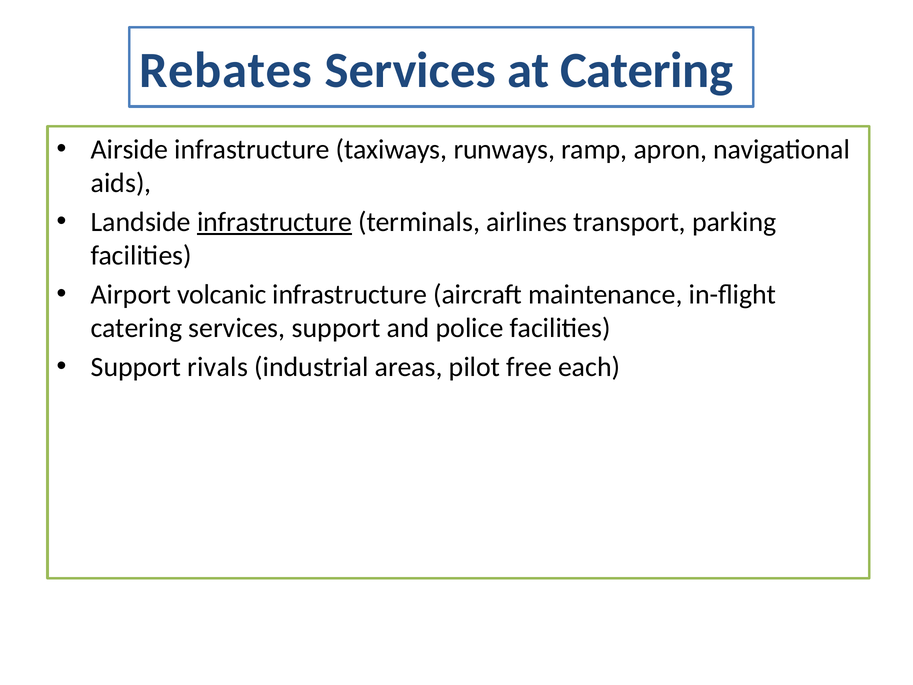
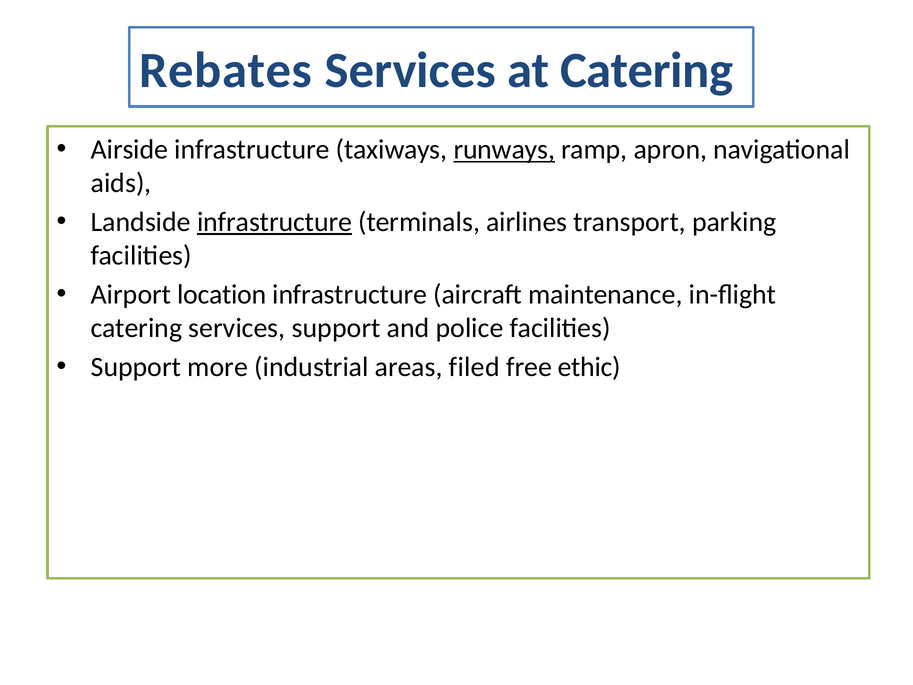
runways underline: none -> present
volcanic: volcanic -> location
rivals: rivals -> more
pilot: pilot -> filed
each: each -> ethic
